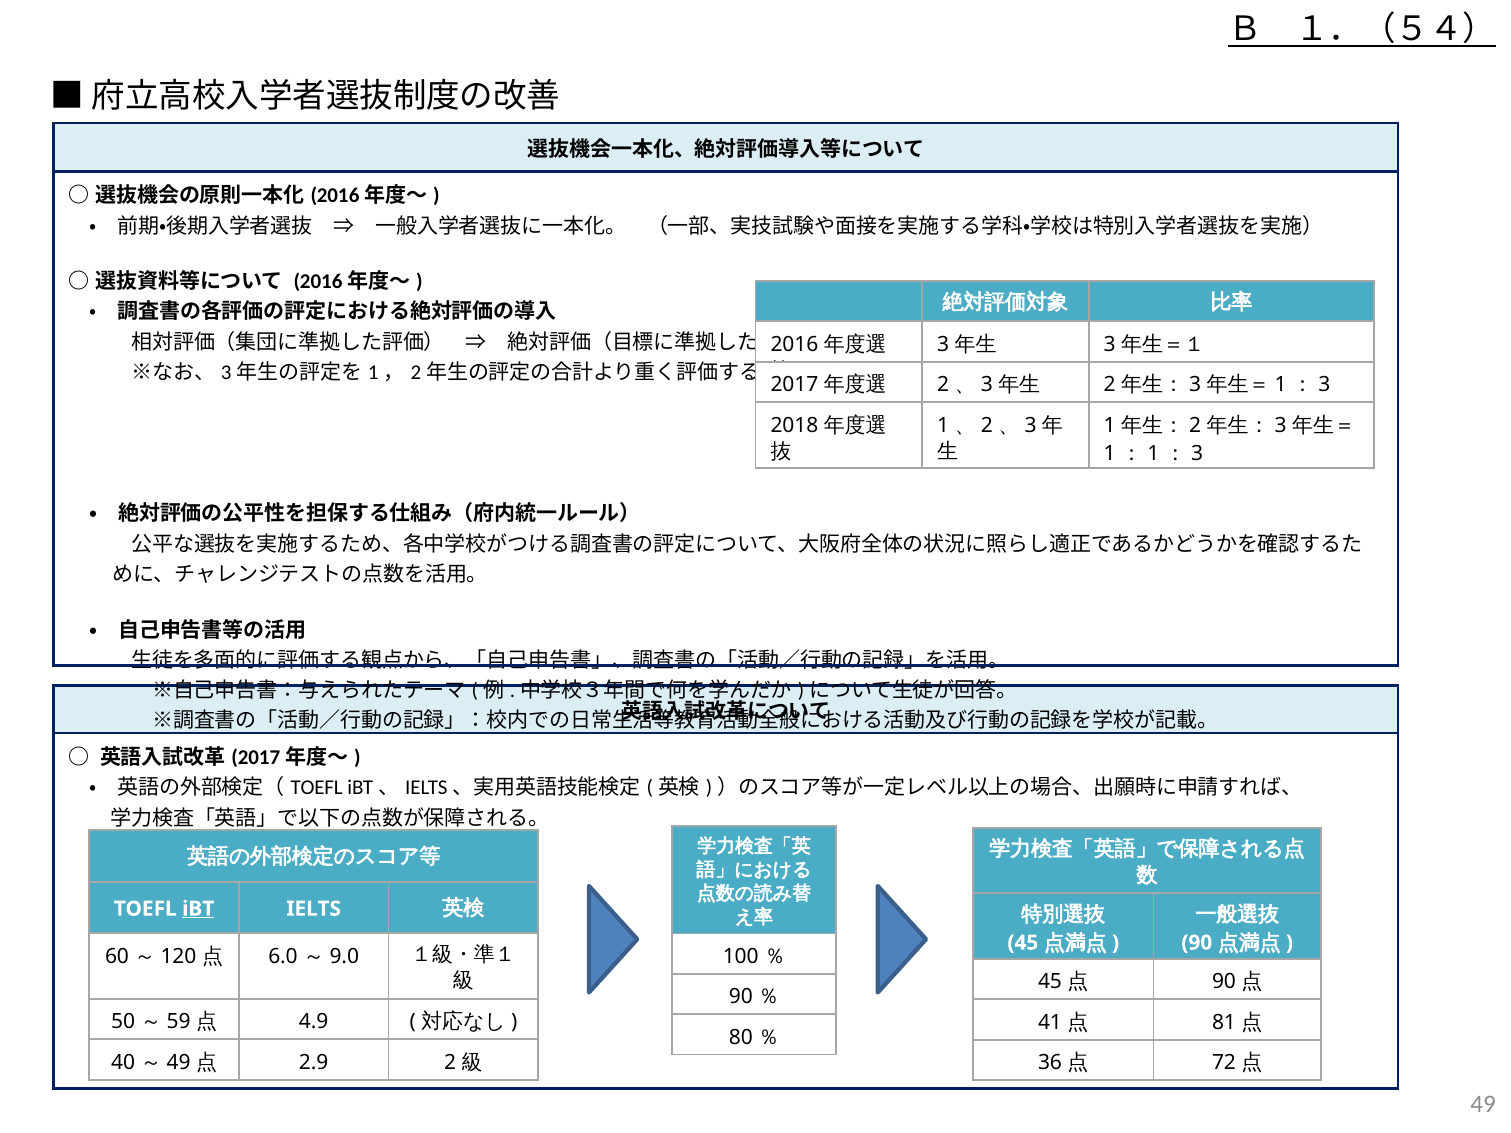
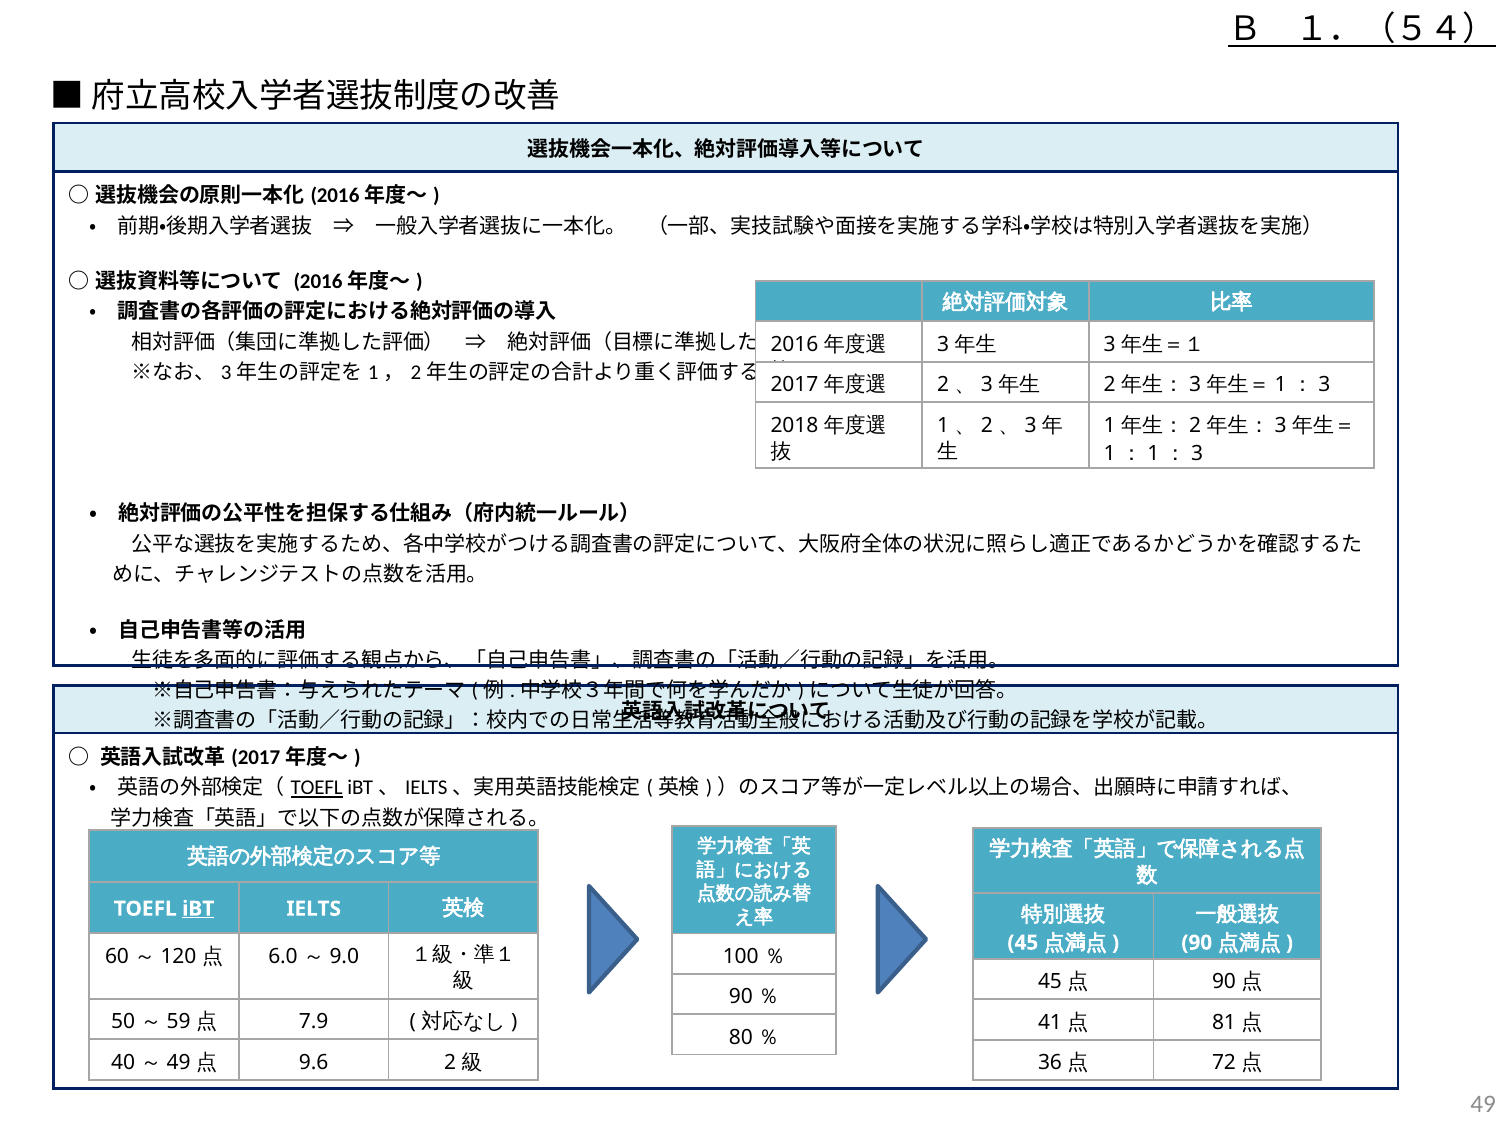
TOEFL at (317, 788) underline: none -> present
4.9: 4.9 -> 7.9
2.9: 2.9 -> 9.6
